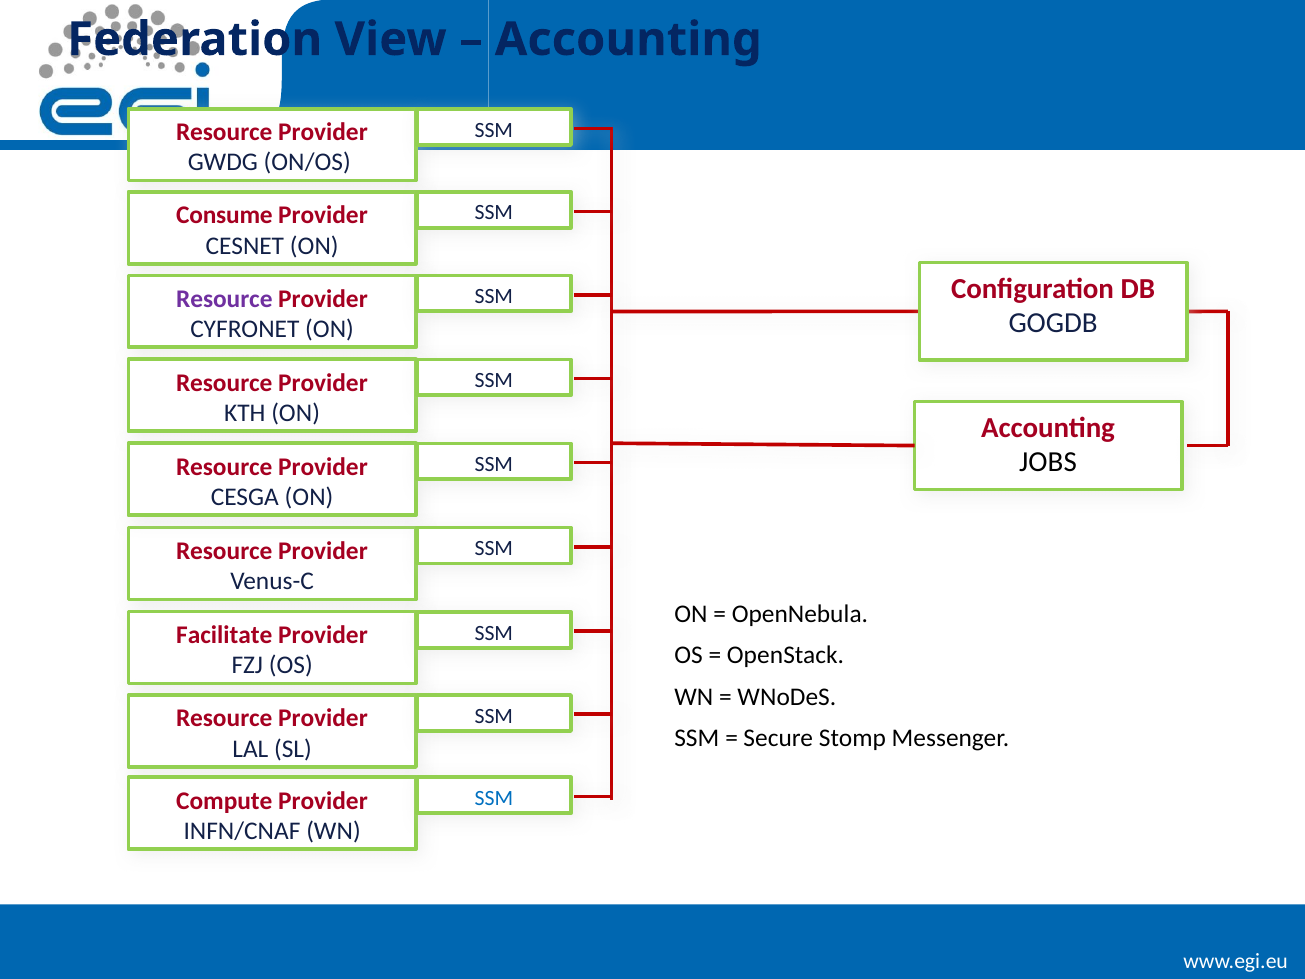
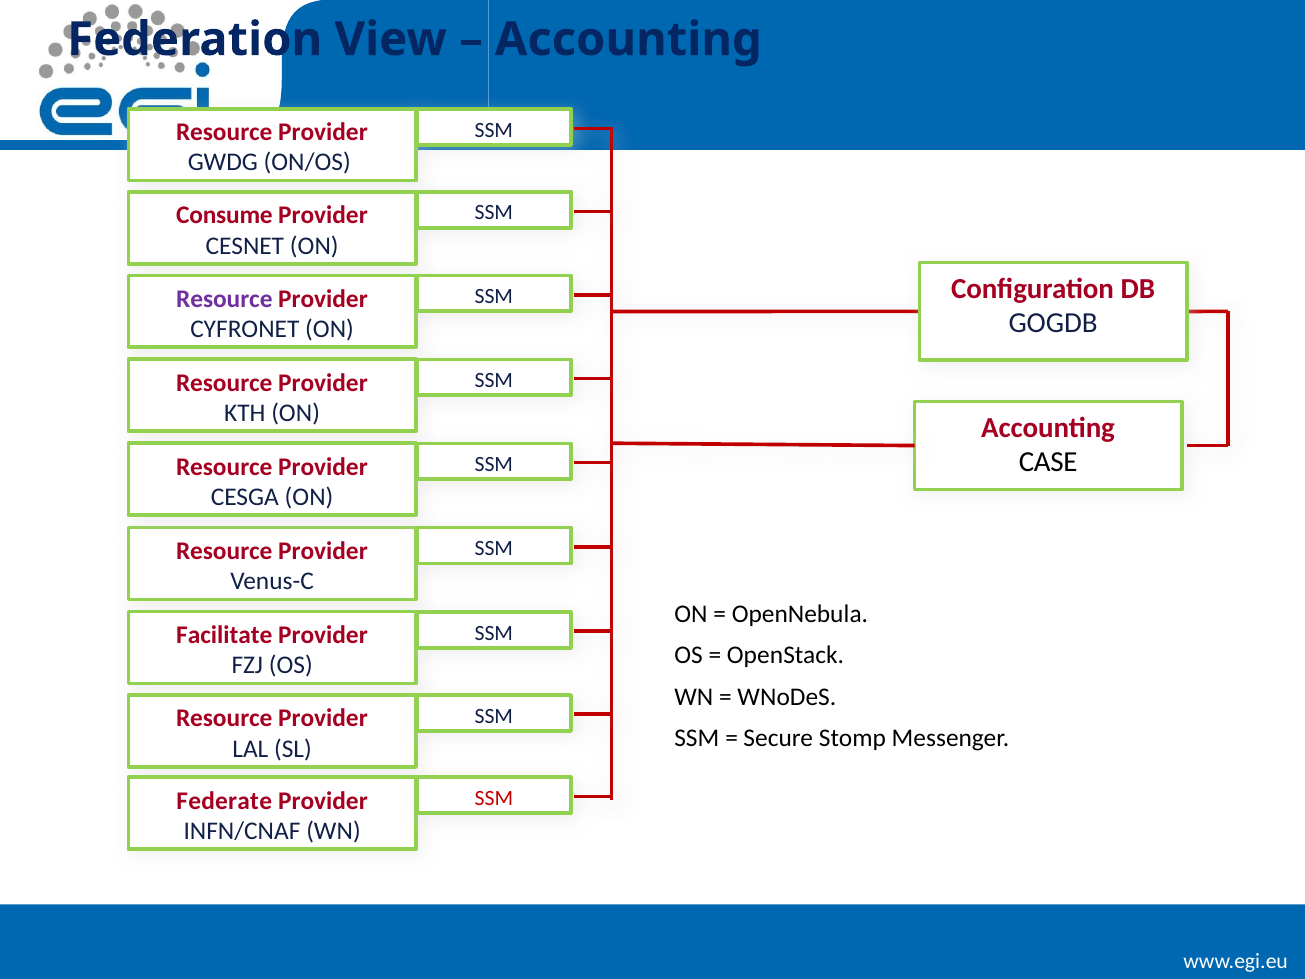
JOBS: JOBS -> CASE
SSM at (494, 798) colour: blue -> red
Compute: Compute -> Federate
